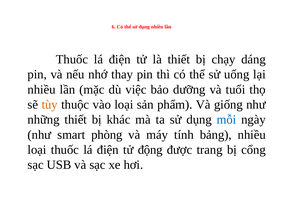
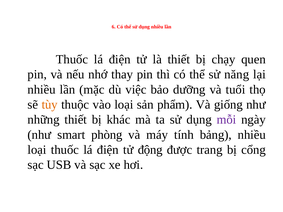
dáng: dáng -> quen
uống: uống -> năng
mỗi colour: blue -> purple
